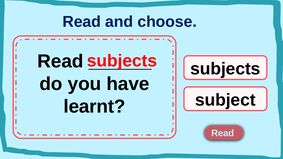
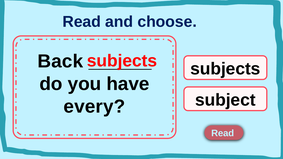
Read at (60, 61): Read -> Back
learnt: learnt -> every
